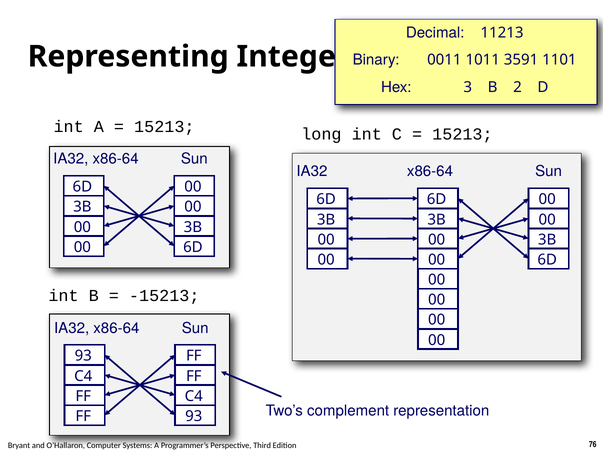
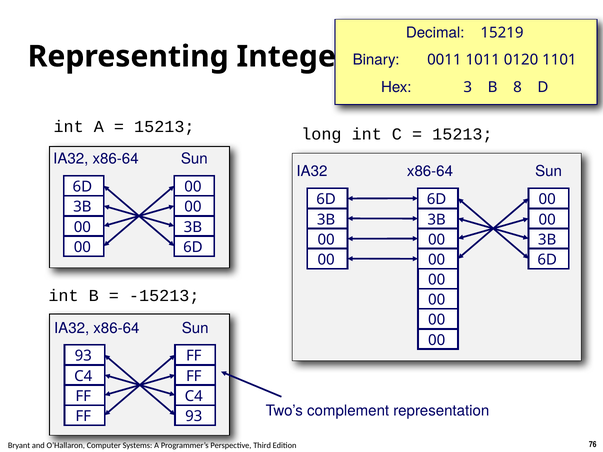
11213: 11213 -> 15219
3591: 3591 -> 0120
2: 2 -> 8
